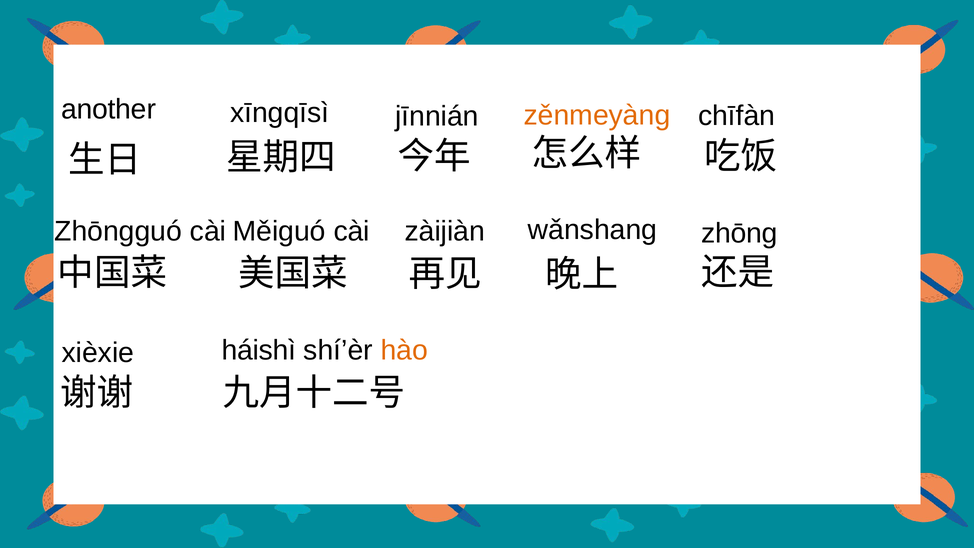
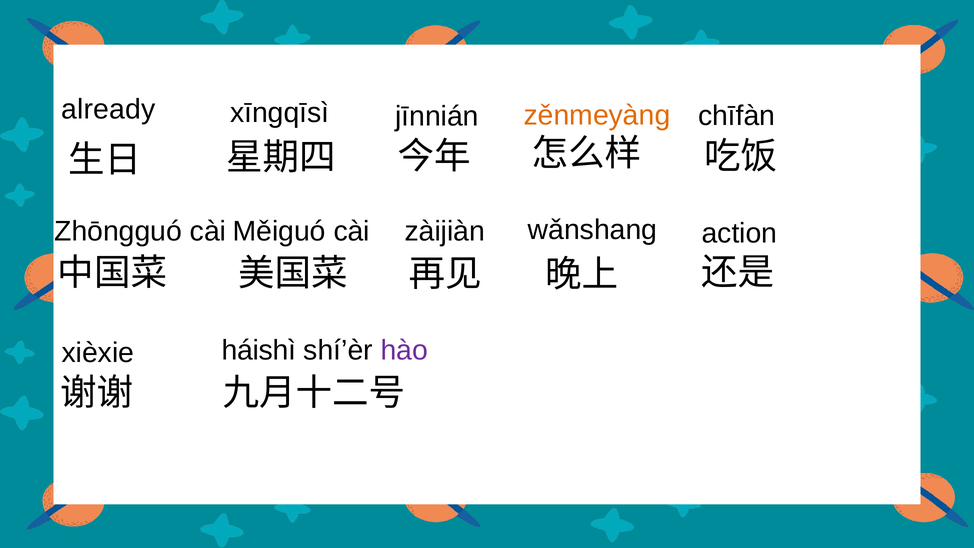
another: another -> already
zhōng: zhōng -> action
hào colour: orange -> purple
